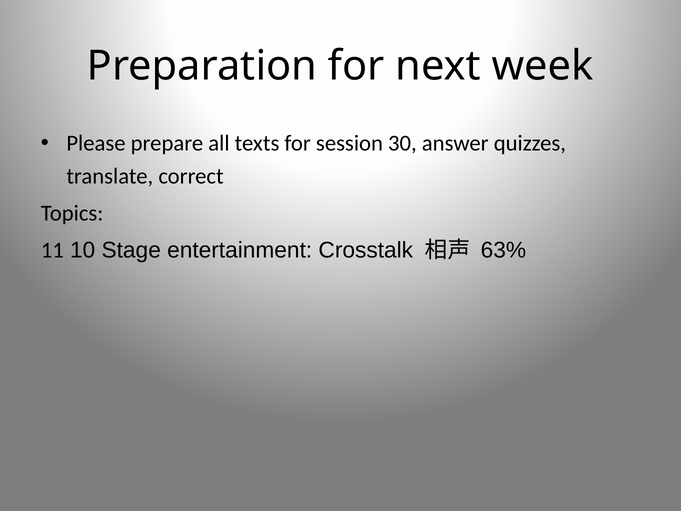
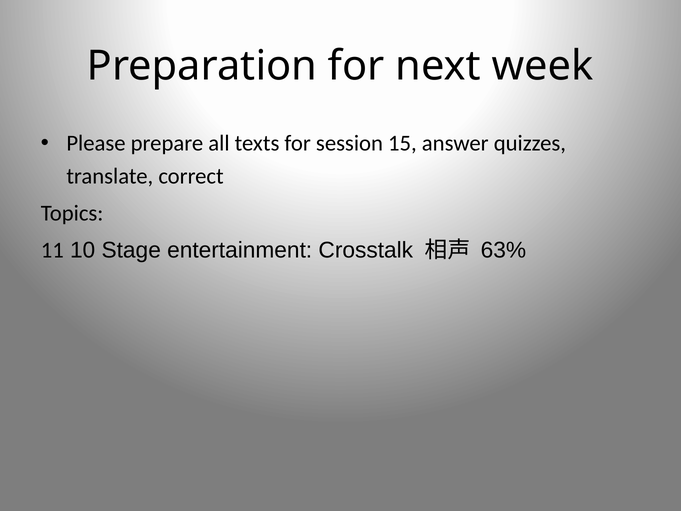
30: 30 -> 15
